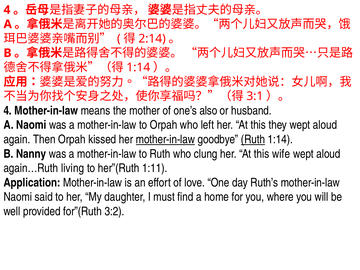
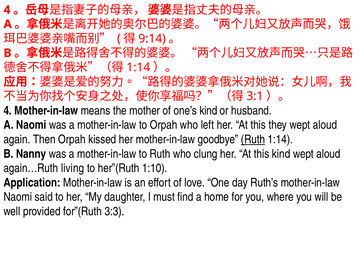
2:14: 2:14 -> 9:14
one’s also: also -> kind
mother-in-law at (165, 139) underline: present -> none
this wife: wife -> kind
1:11: 1:11 -> 1:10
3:2: 3:2 -> 3:3
